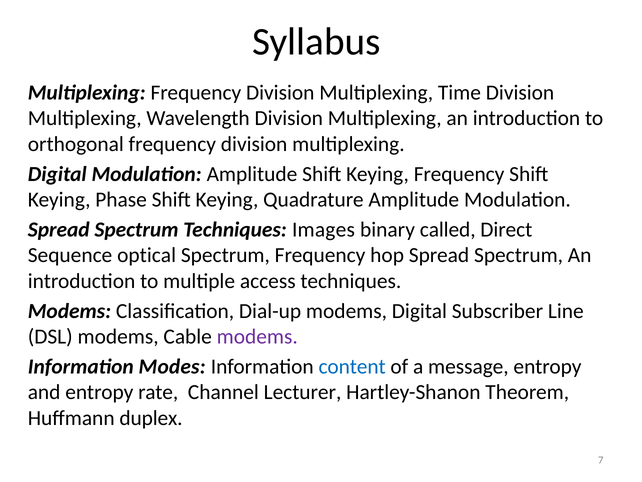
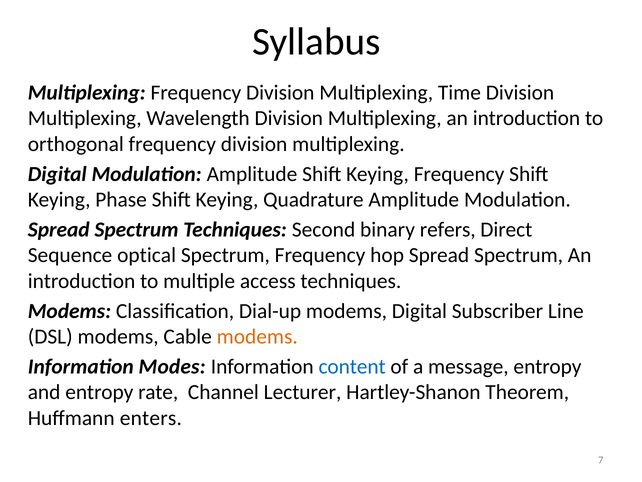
Images: Images -> Second
called: called -> refers
modems at (257, 336) colour: purple -> orange
duplex: duplex -> enters
